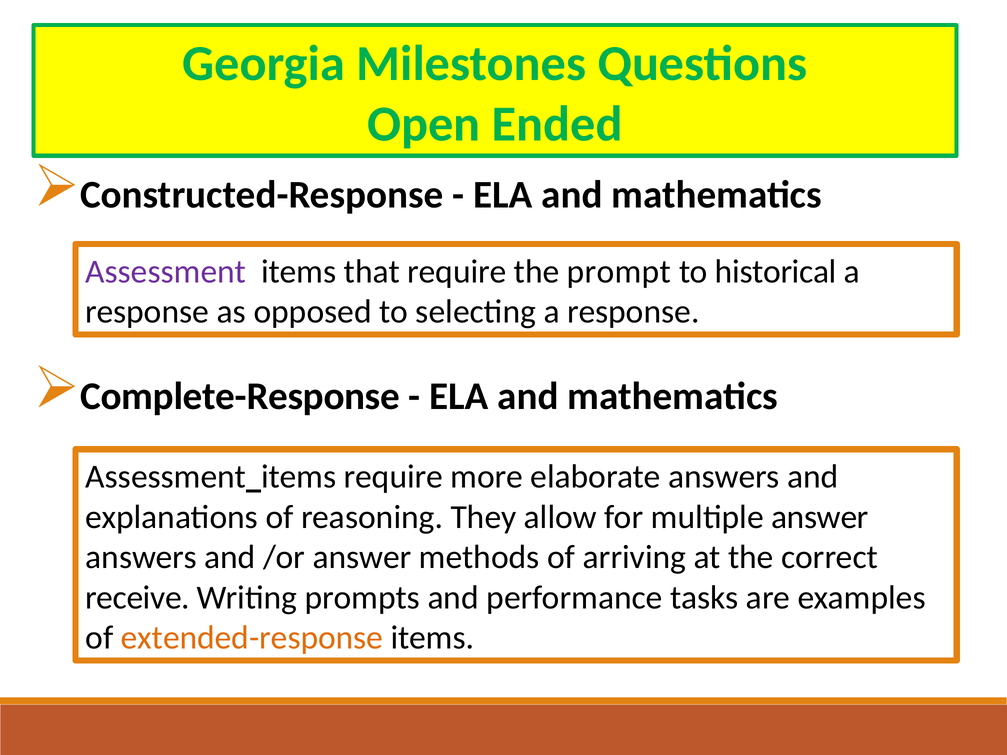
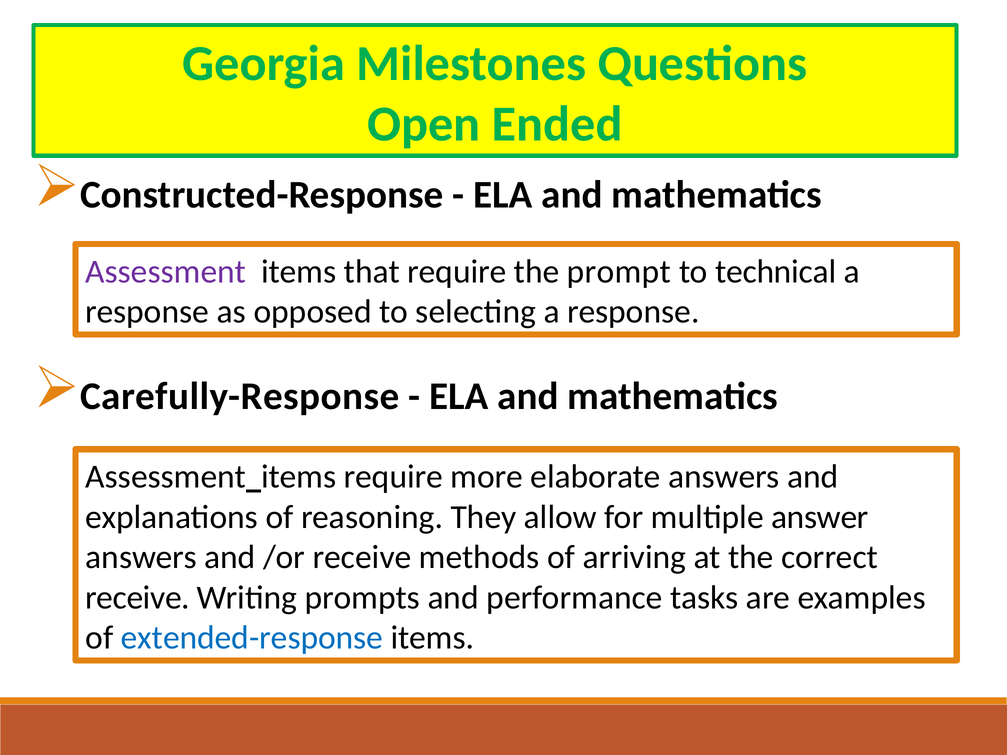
historical: historical -> technical
Complete-Response: Complete-Response -> Carefully-Response
/or answer: answer -> receive
extended-response colour: orange -> blue
